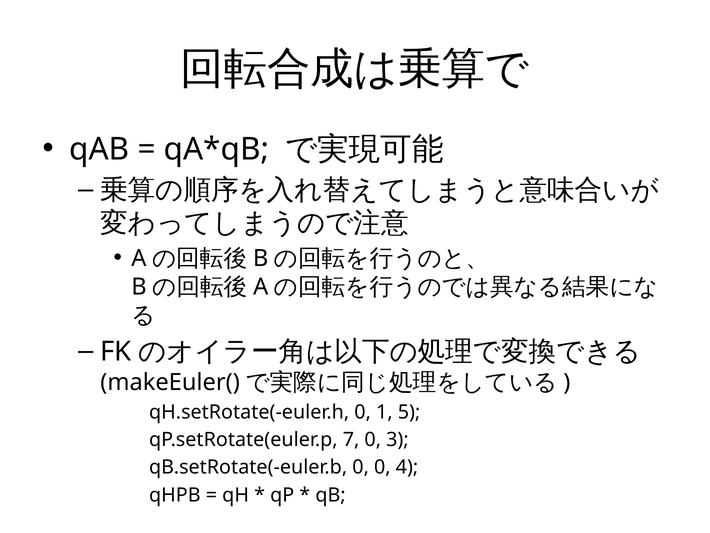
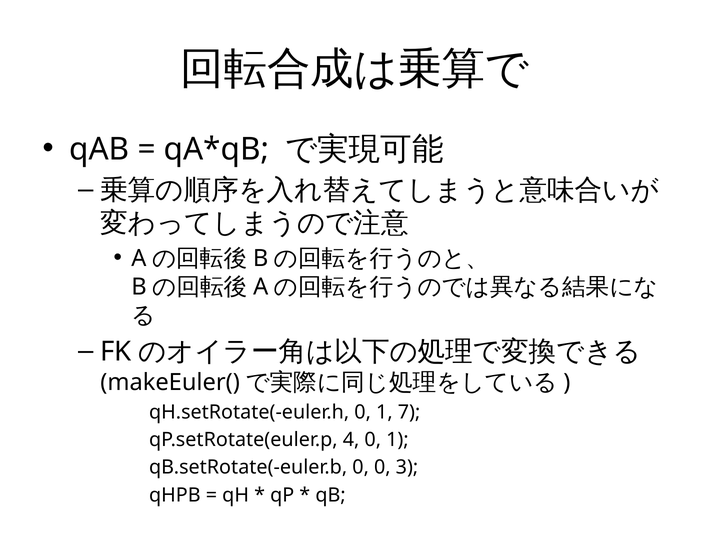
5: 5 -> 7
7: 7 -> 4
3 at (397, 439): 3 -> 1
4: 4 -> 3
